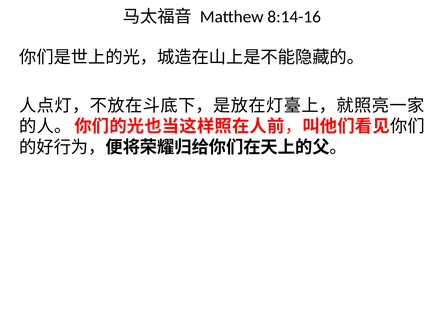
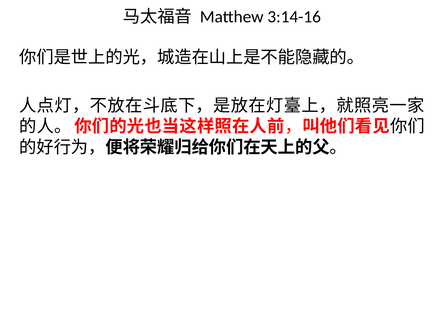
8:14-16: 8:14-16 -> 3:14-16
